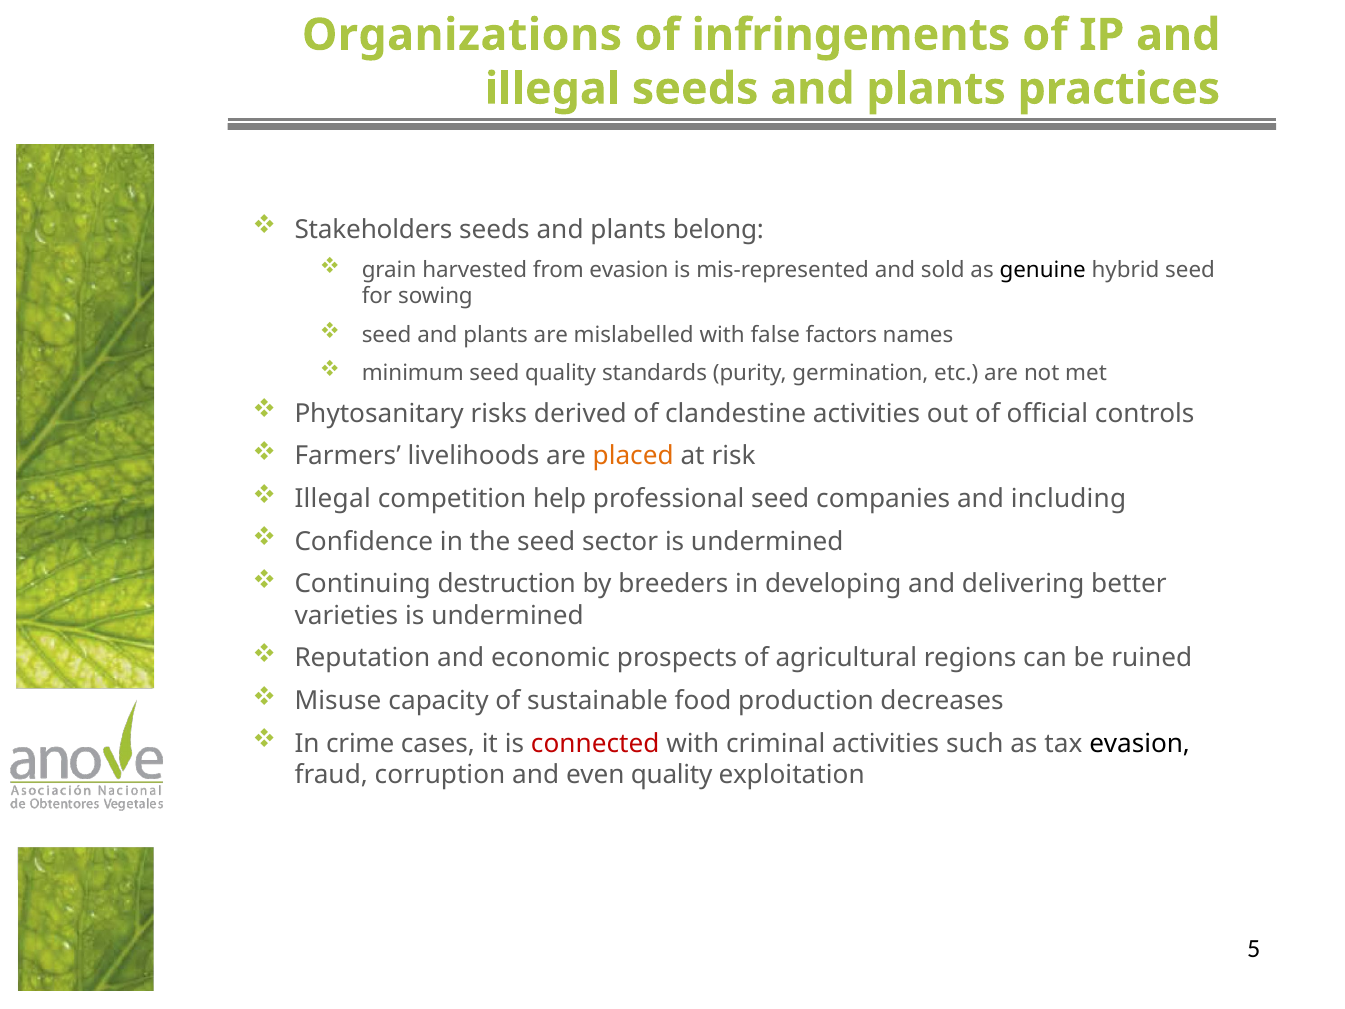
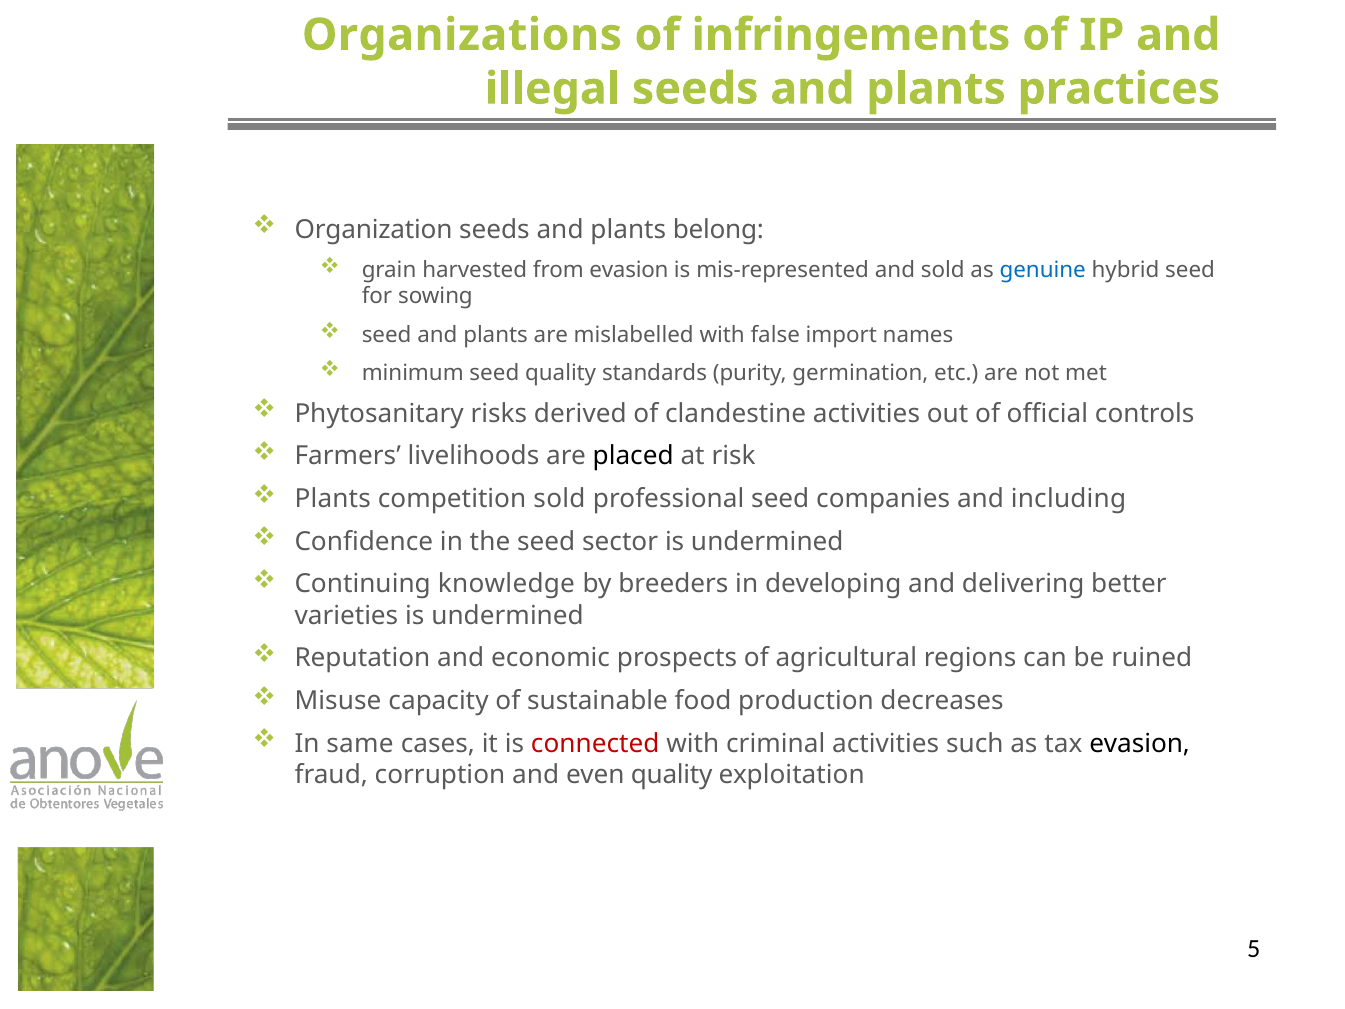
Stakeholders: Stakeholders -> Organization
genuine colour: black -> blue
factors: factors -> import
placed colour: orange -> black
Illegal at (333, 499): Illegal -> Plants
competition help: help -> sold
destruction: destruction -> knowledge
crime: crime -> same
